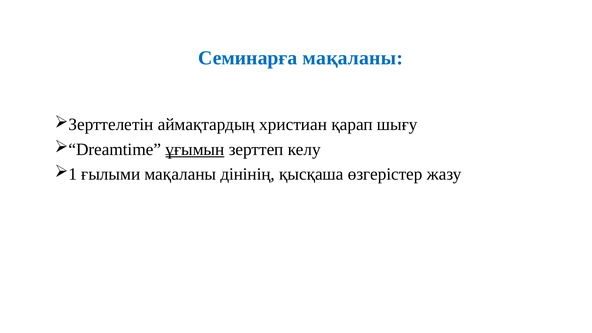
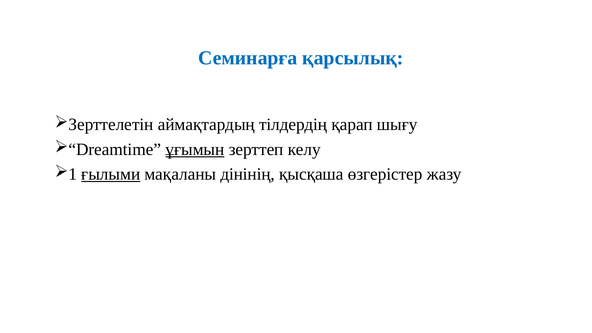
Семинарға мақаланы: мақаланы -> қарсылық
христиан: христиан -> тілдердің
ғылыми underline: none -> present
